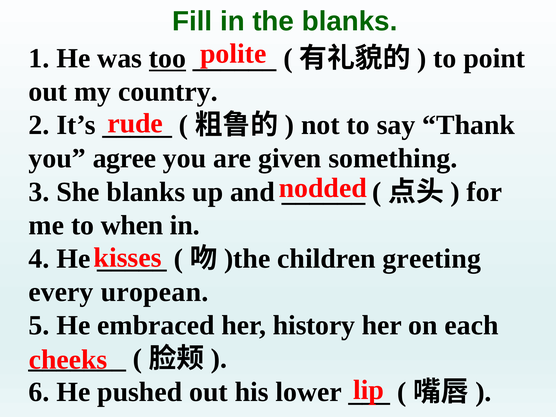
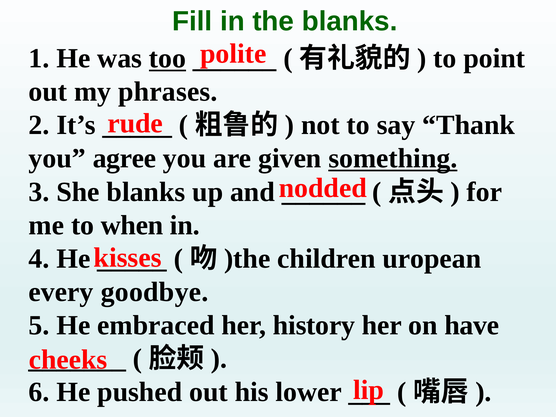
country: country -> phrases
something underline: none -> present
greeting: greeting -> uropean
uropean: uropean -> goodbye
each: each -> have
